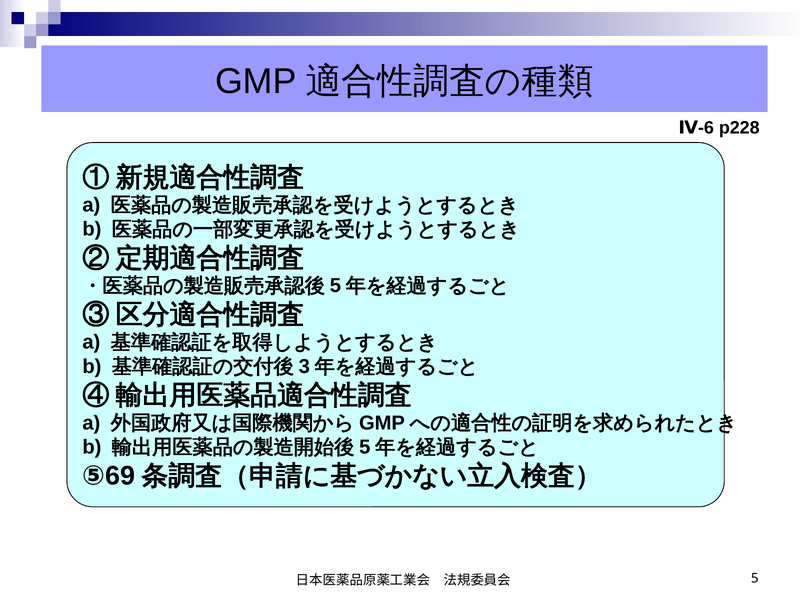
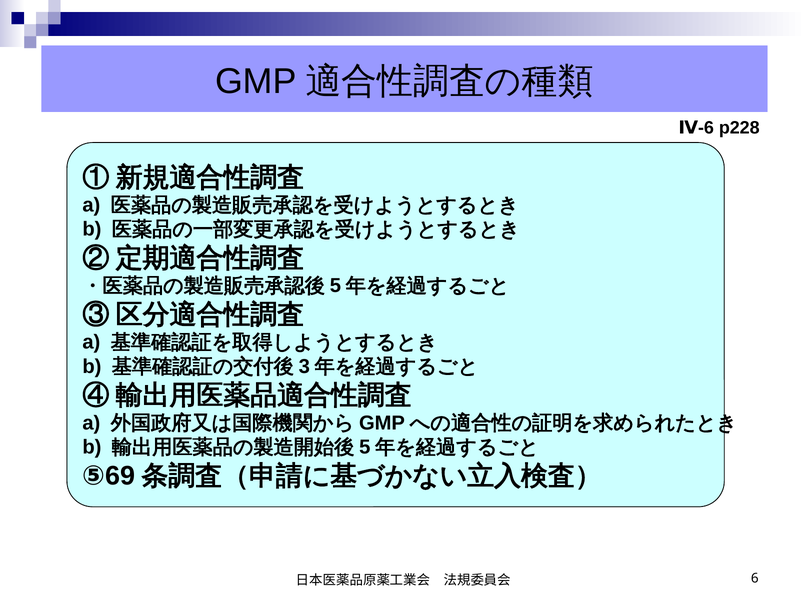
5: 5 -> 6
